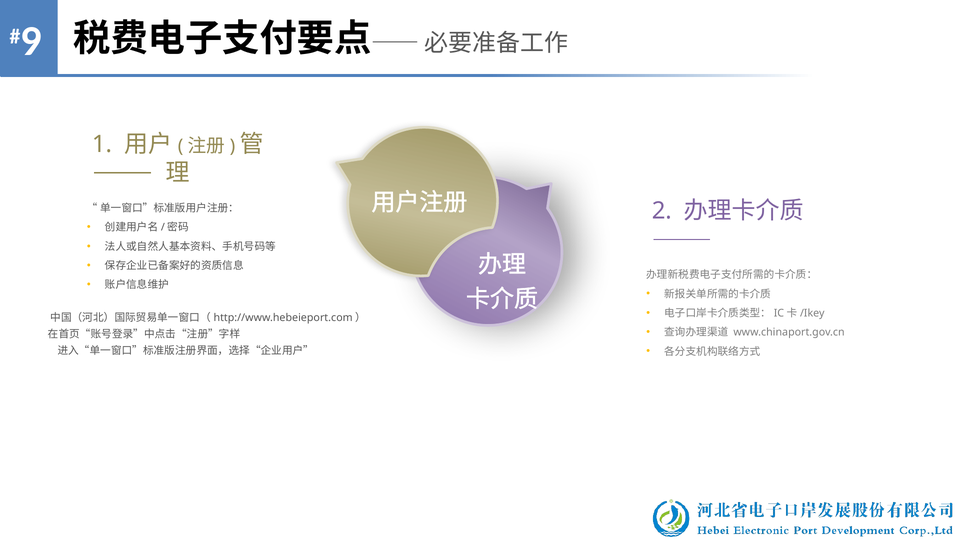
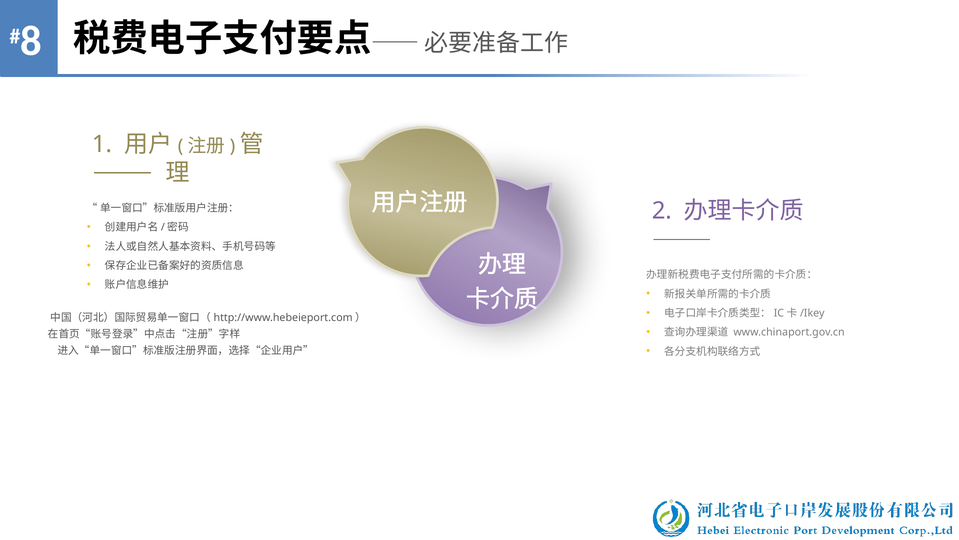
9: 9 -> 8
